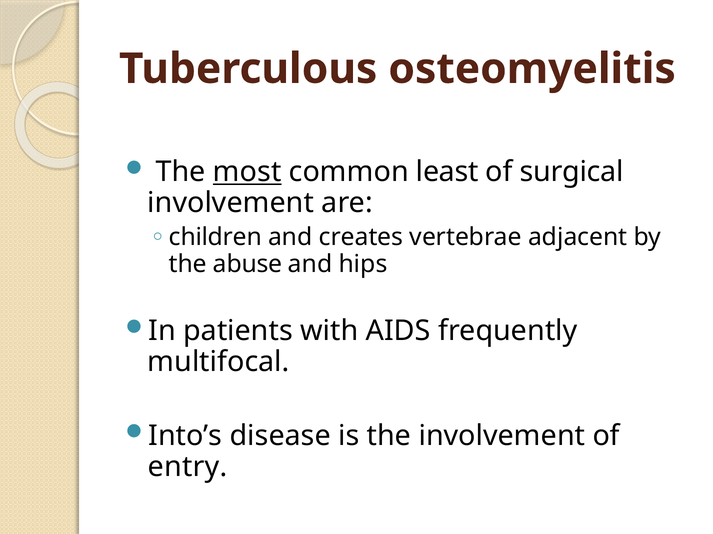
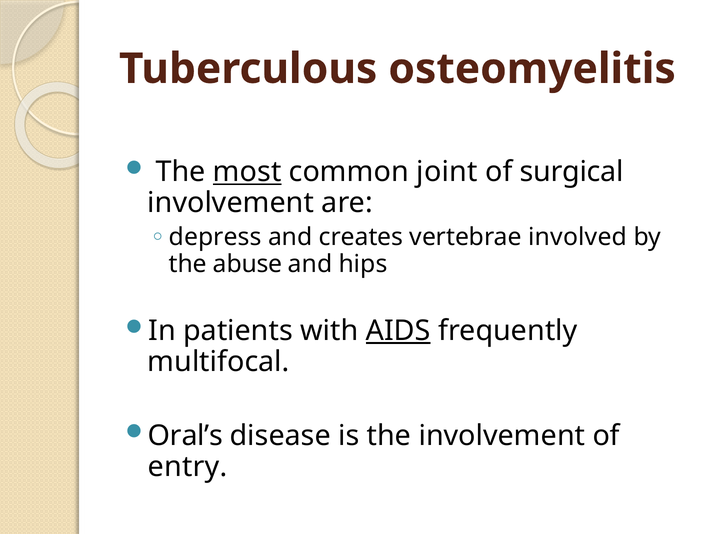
least: least -> joint
children: children -> depress
adjacent: adjacent -> involved
AIDS underline: none -> present
Into’s: Into’s -> Oral’s
